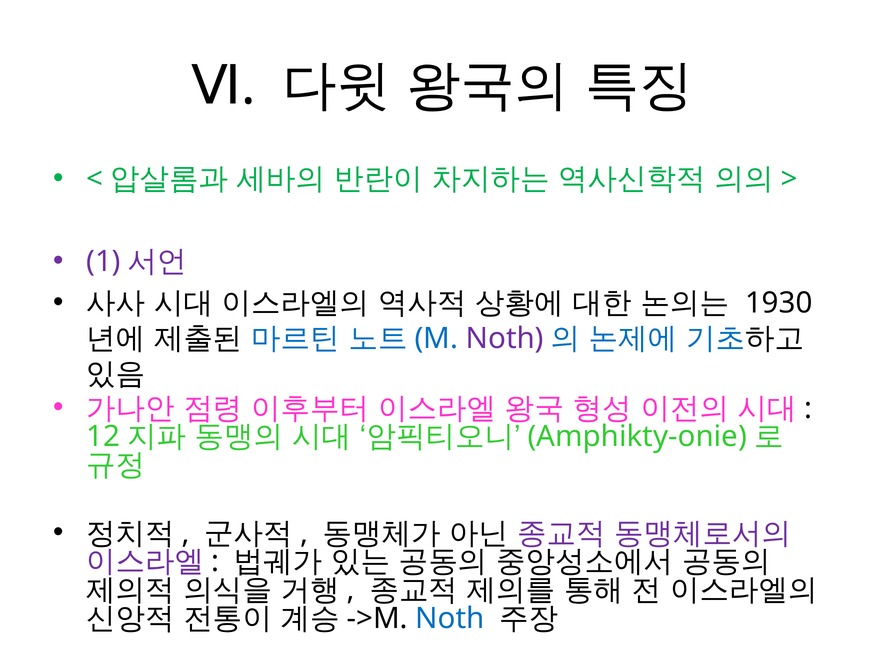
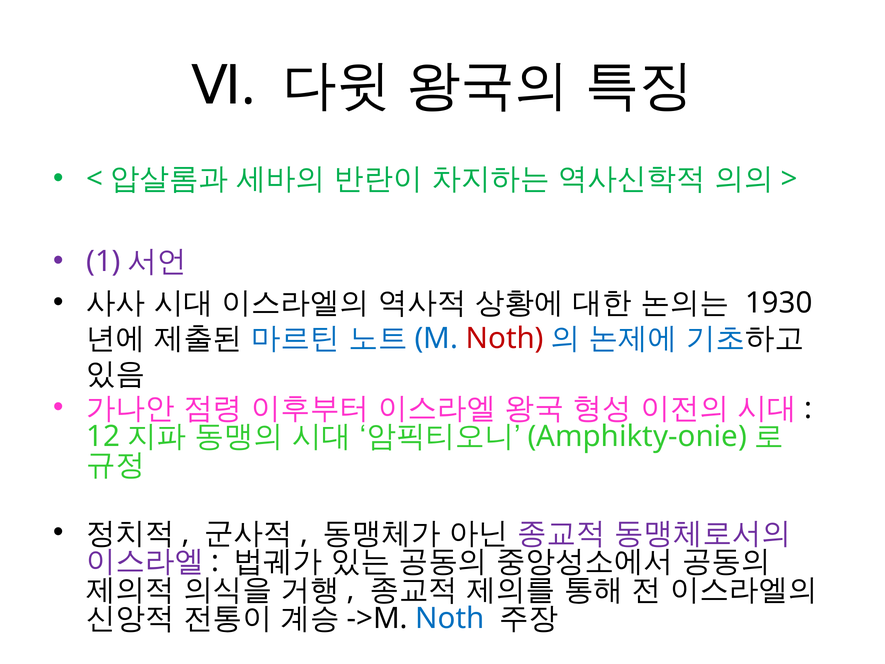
Noth at (505, 338) colour: purple -> red
